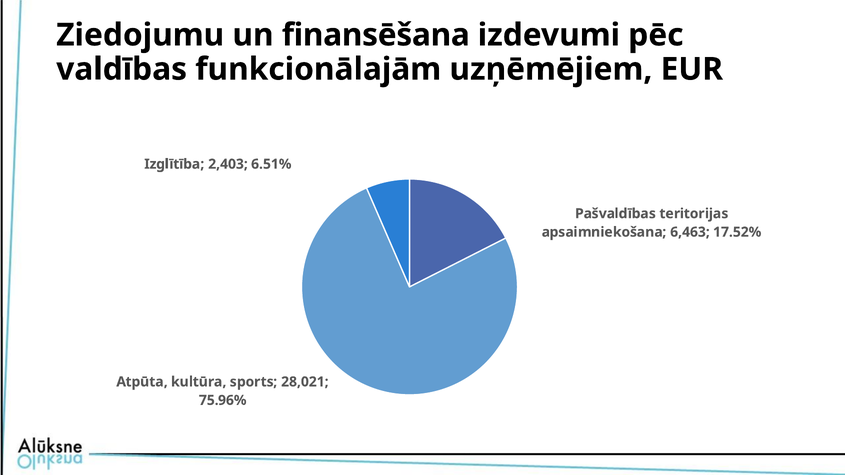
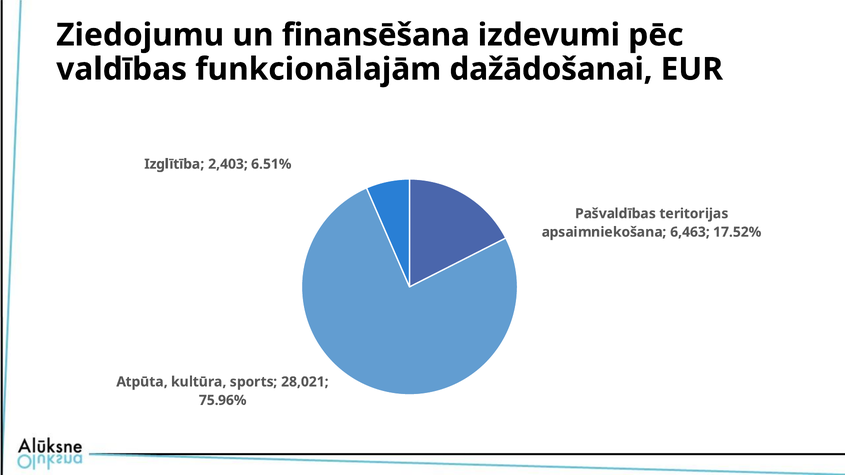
uzņēmējiem: uzņēmējiem -> dažādošanai
